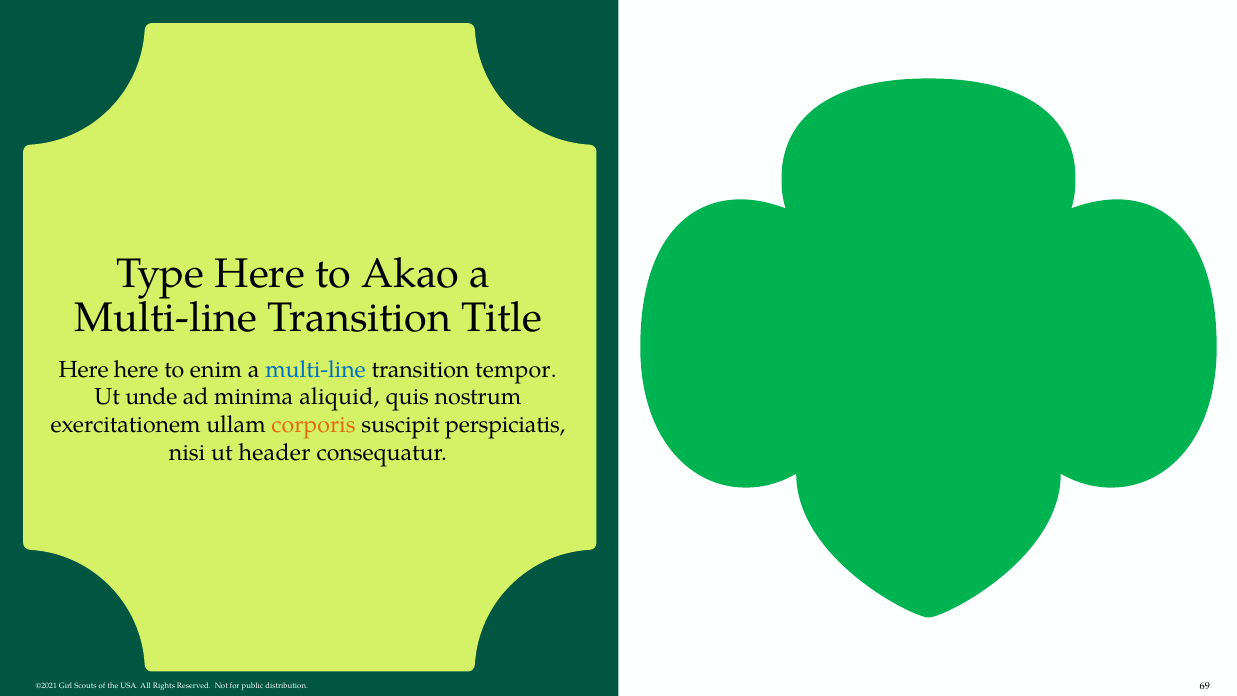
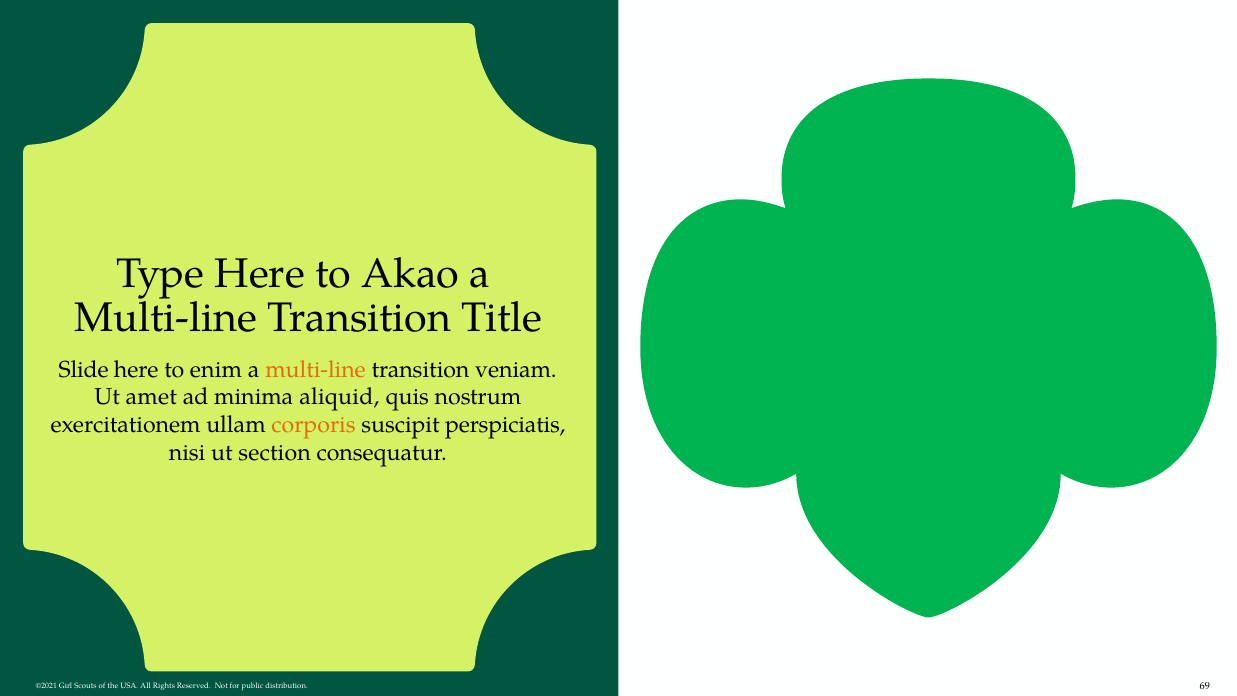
Here at (84, 369): Here -> Slide
multi-line at (316, 369) colour: blue -> orange
tempor: tempor -> veniam
unde: unde -> amet
header: header -> section
